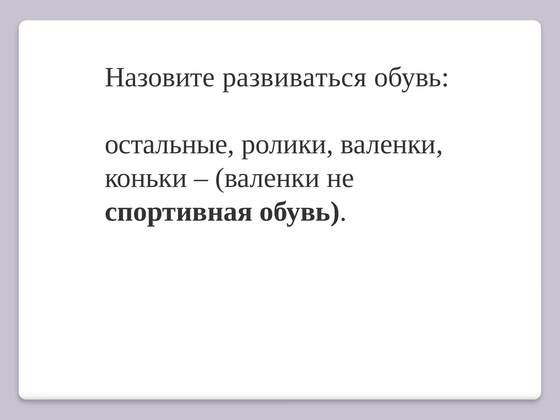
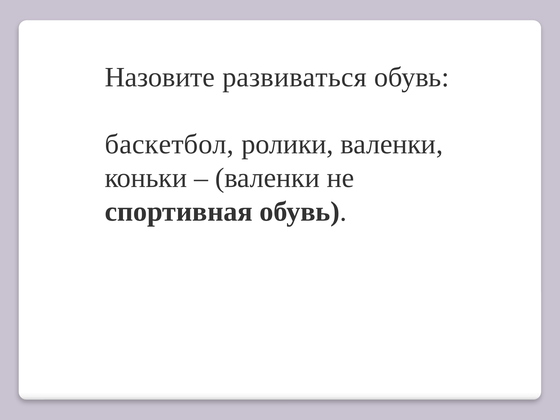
остальные: остальные -> баскетбол
